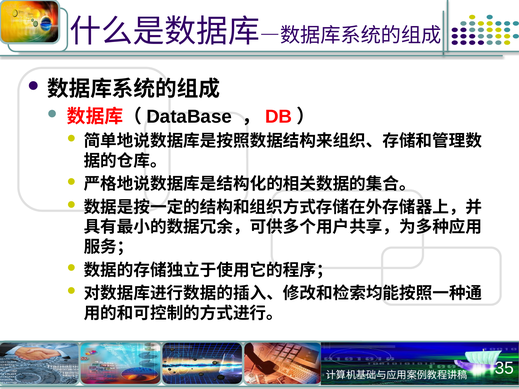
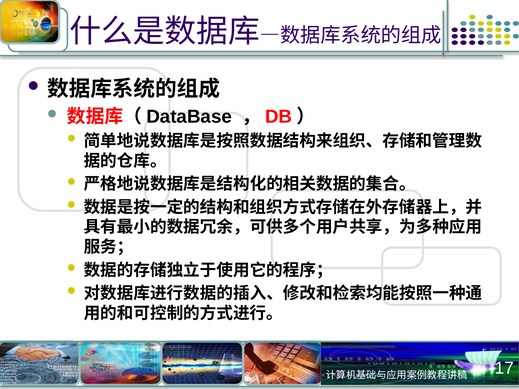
35: 35 -> 17
